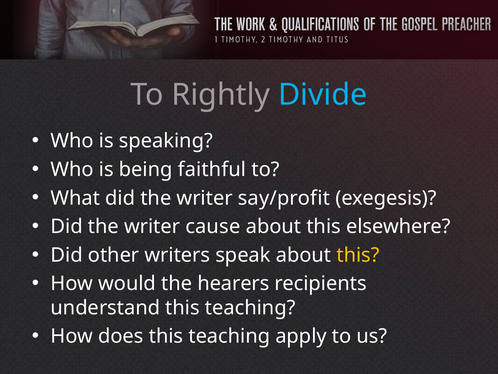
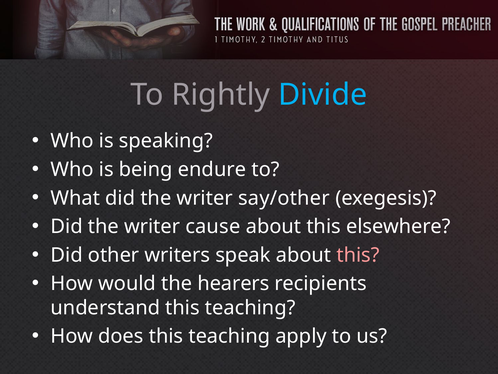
faithful: faithful -> endure
say/profit: say/profit -> say/other
this at (358, 255) colour: yellow -> pink
